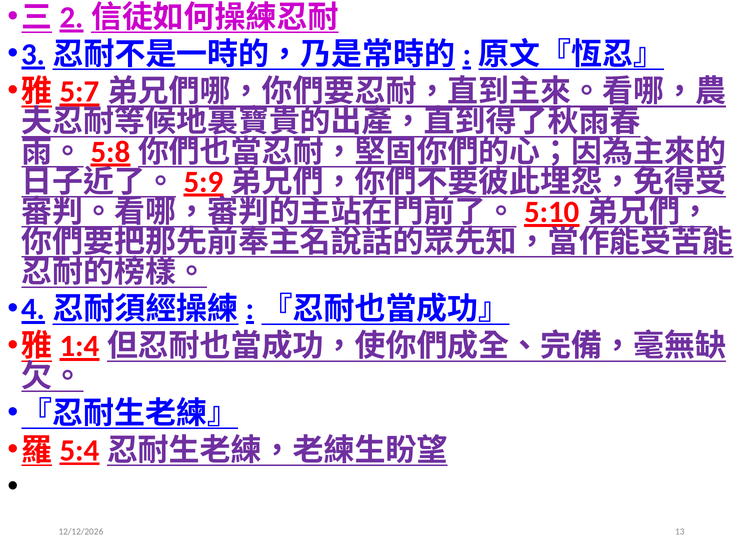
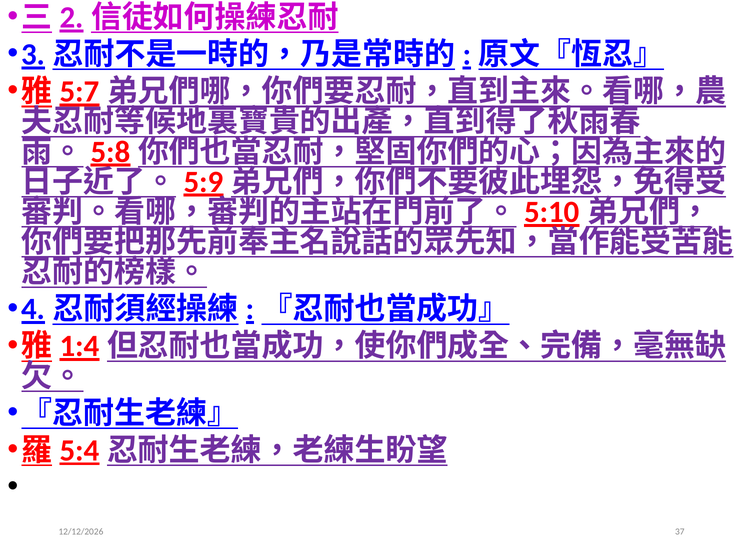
13: 13 -> 37
